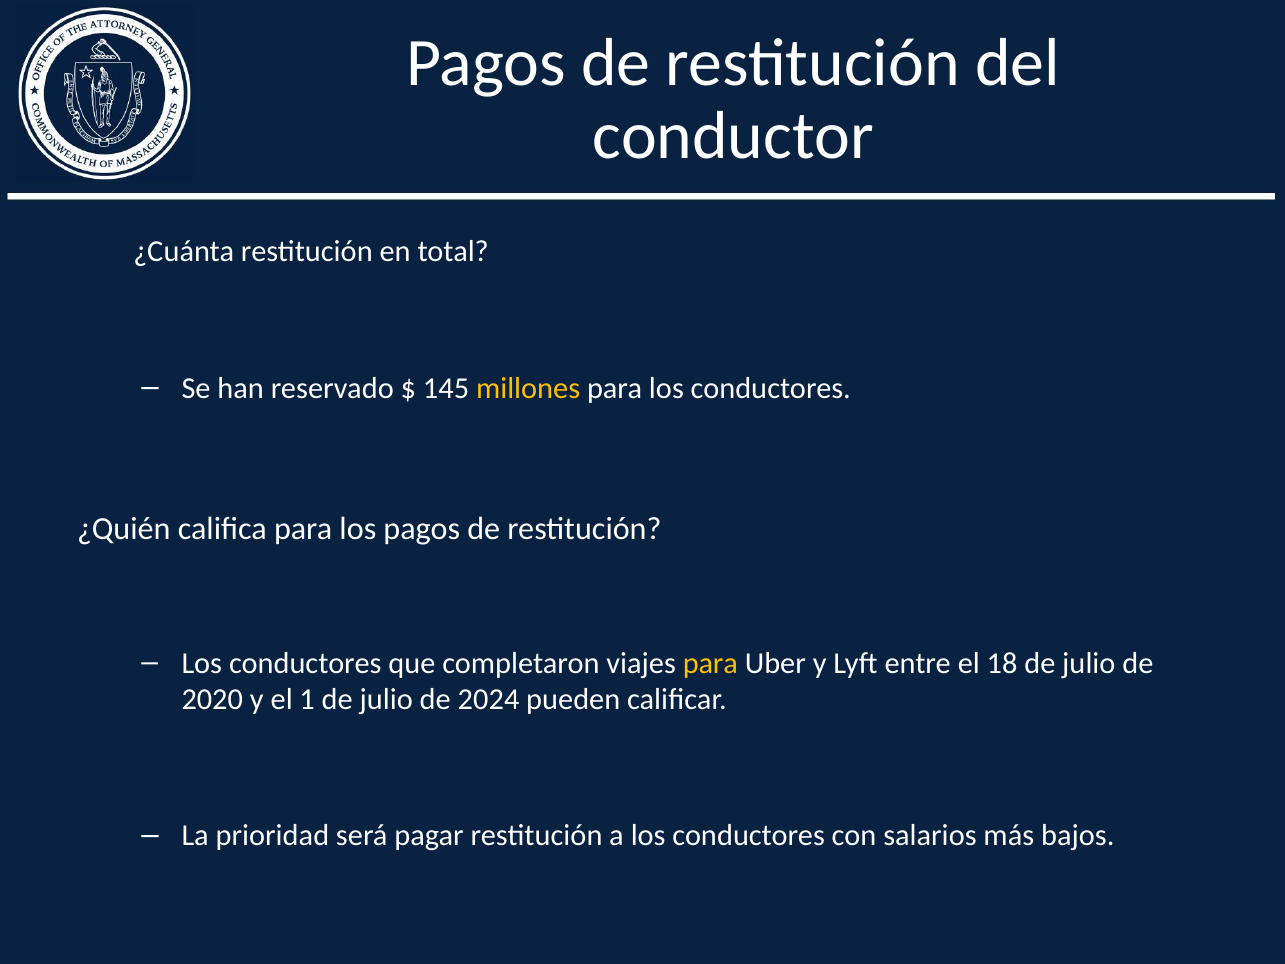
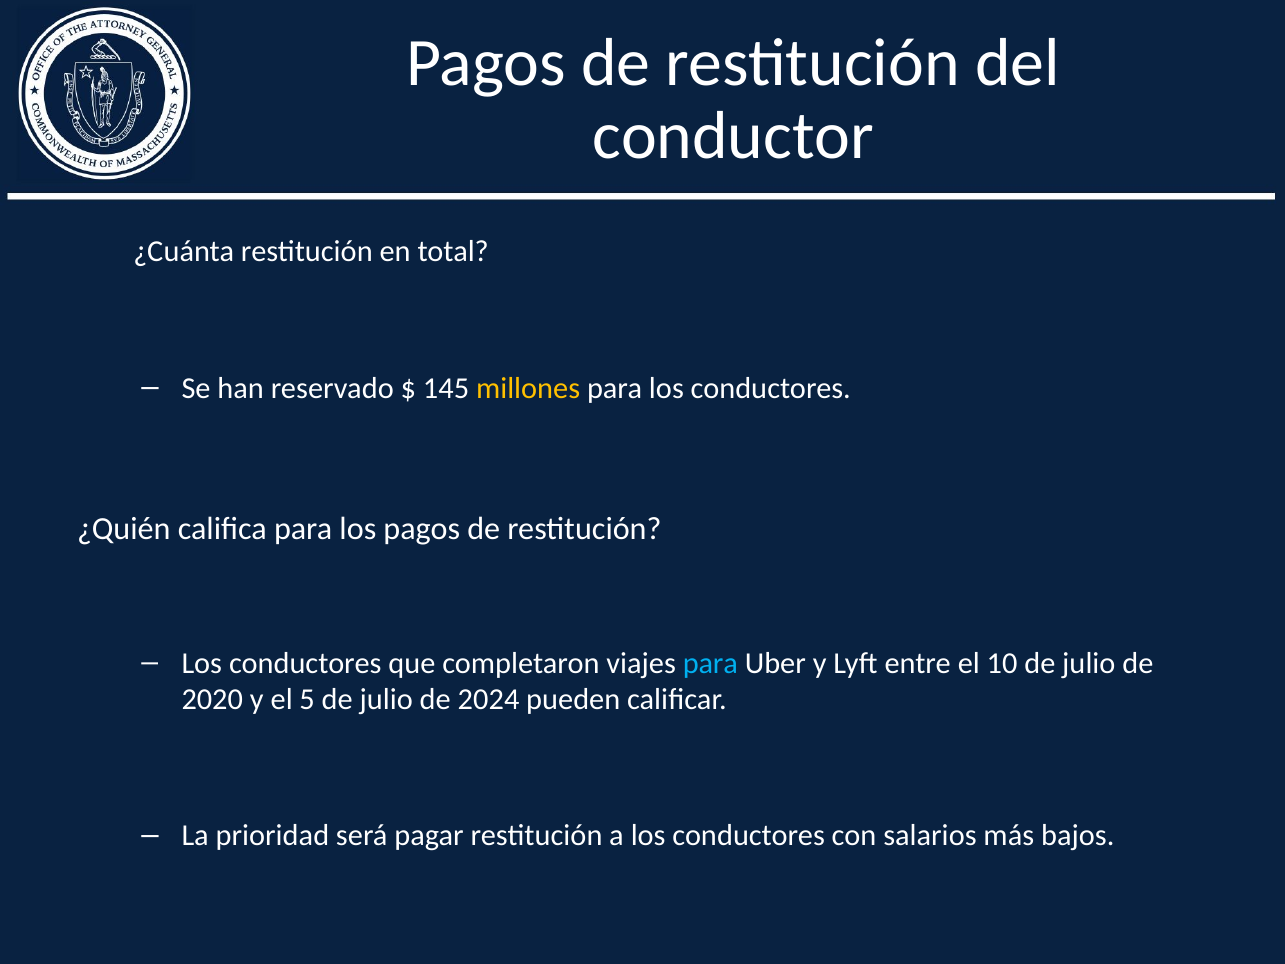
para at (710, 663) colour: yellow -> light blue
18: 18 -> 10
1: 1 -> 5
